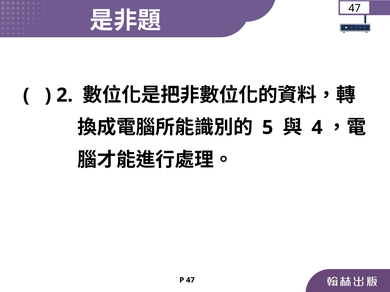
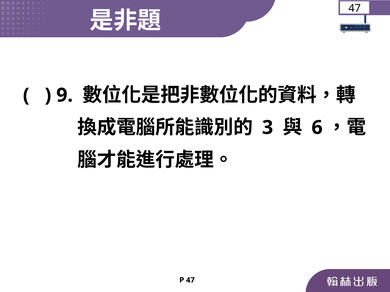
2: 2 -> 9
5: 5 -> 3
4: 4 -> 6
